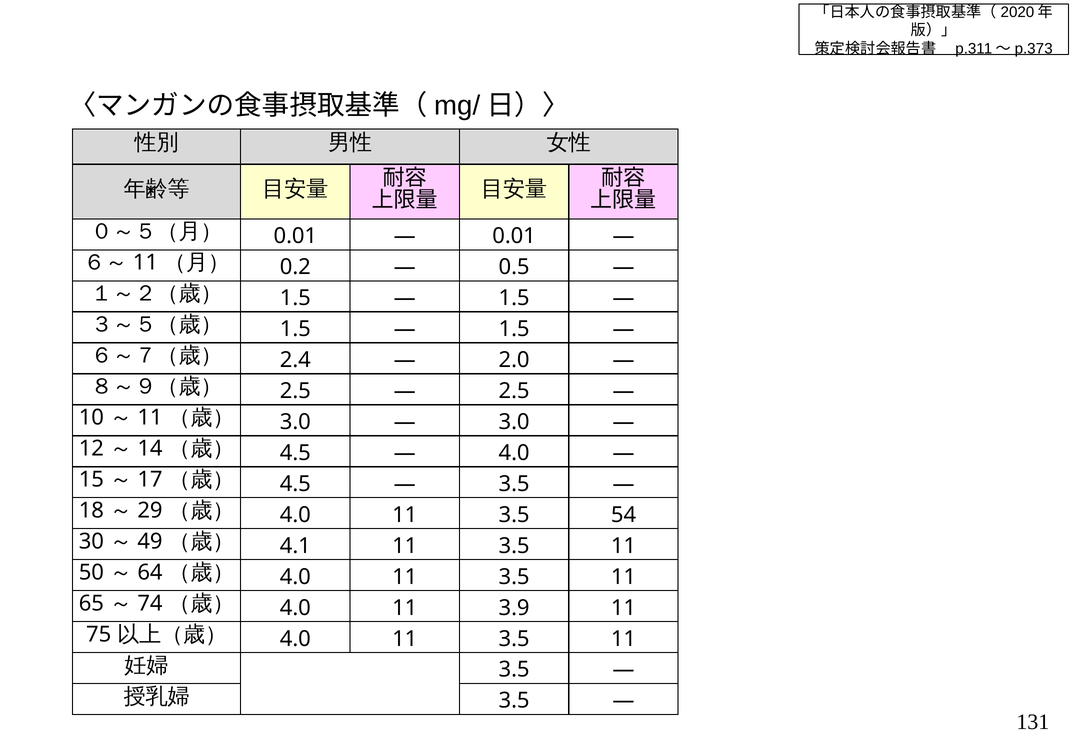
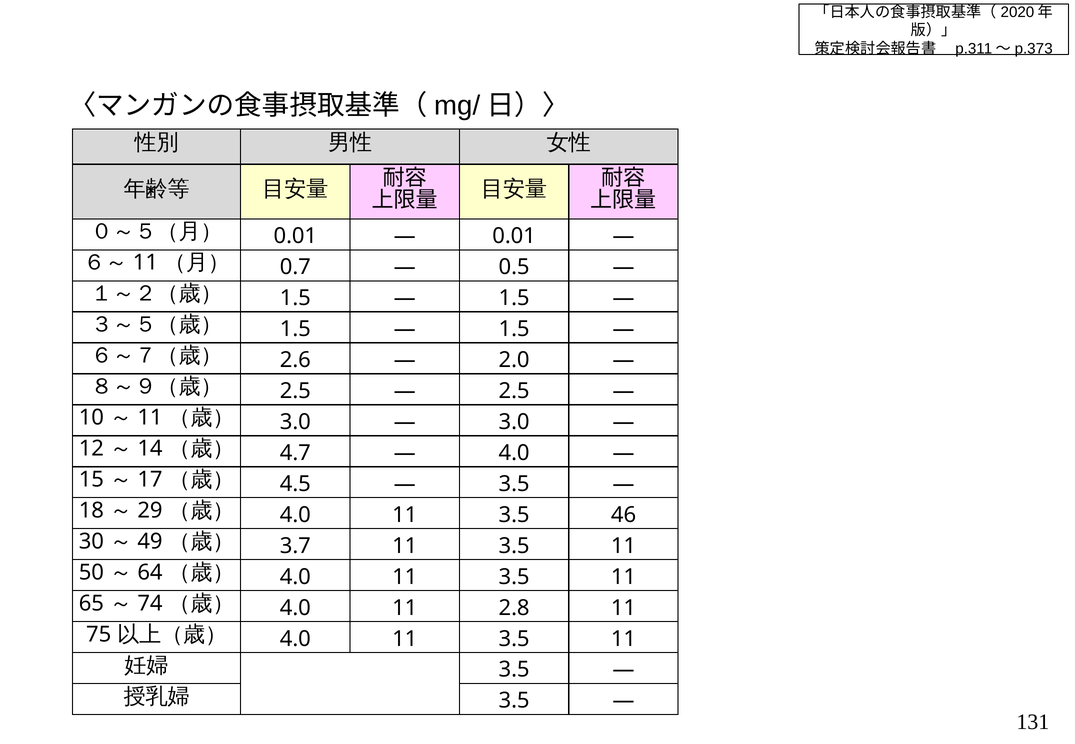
0.2: 0.2 -> 0.7
2.4: 2.4 -> 2.6
4.5 at (295, 453): 4.5 -> 4.7
54: 54 -> 46
4.1: 4.1 -> 3.7
3.9: 3.9 -> 2.8
